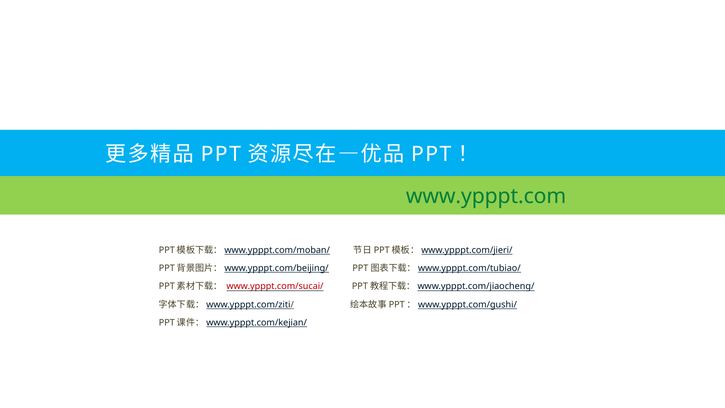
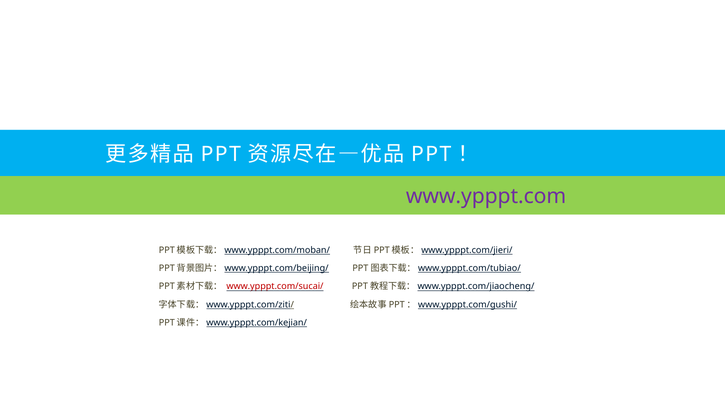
www.ypppt.com colour: green -> purple
